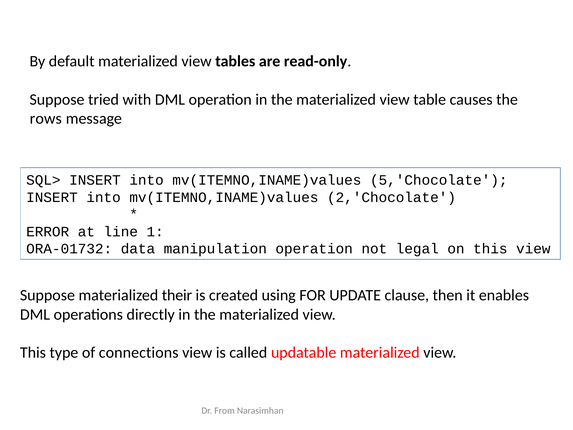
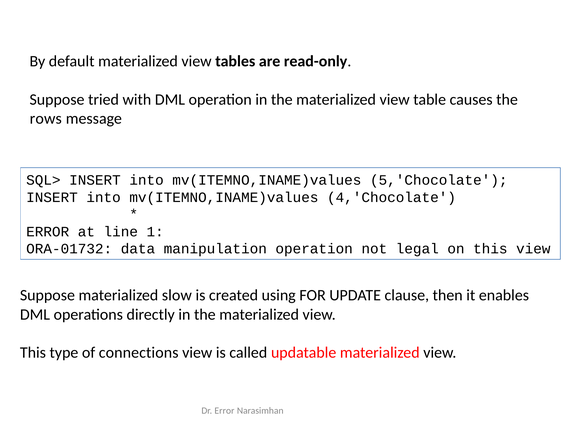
2,'Chocolate: 2,'Chocolate -> 4,'Chocolate
their: their -> slow
Dr From: From -> Error
